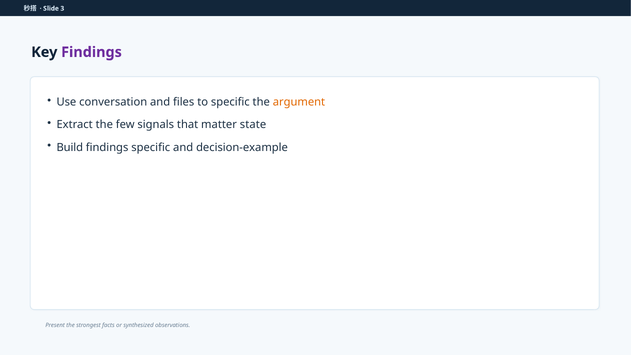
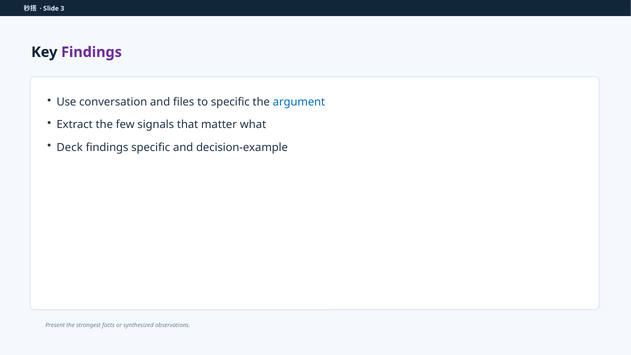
argument colour: orange -> blue
state: state -> what
Build: Build -> Deck
